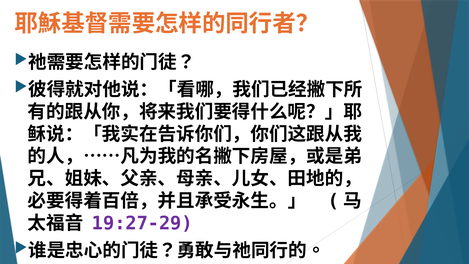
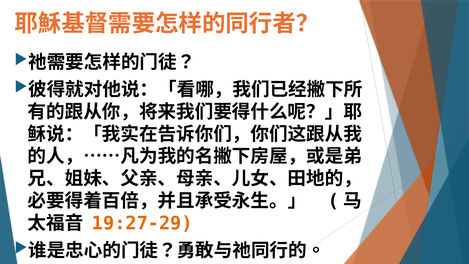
19:27-29 colour: purple -> orange
